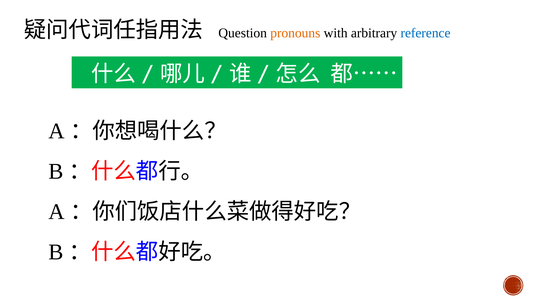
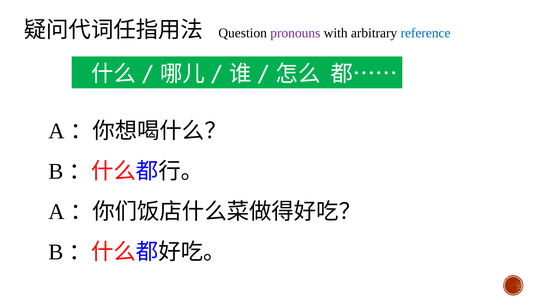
pronouns colour: orange -> purple
